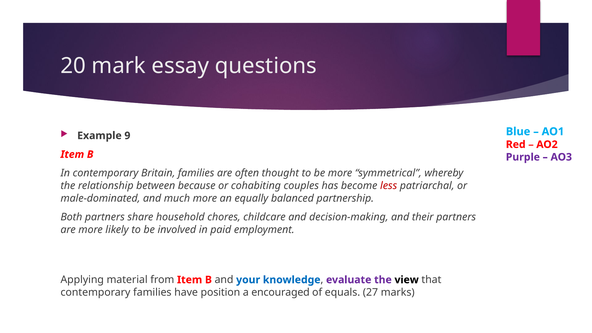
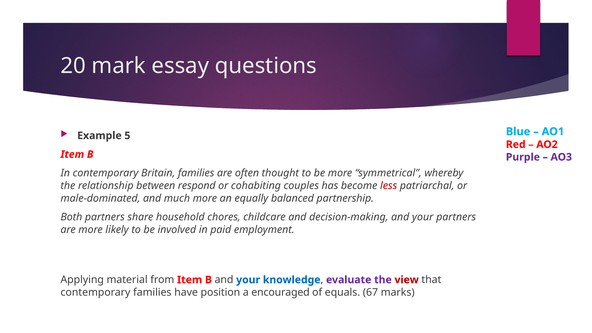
9: 9 -> 5
because: because -> respond
decision-making and their: their -> your
view colour: black -> red
27: 27 -> 67
